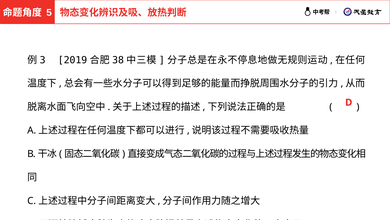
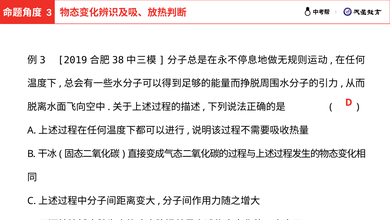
5 at (49, 13): 5 -> 3
